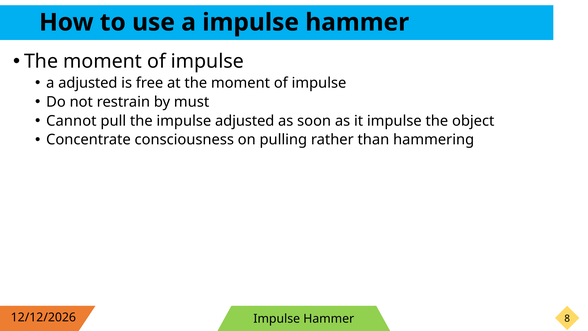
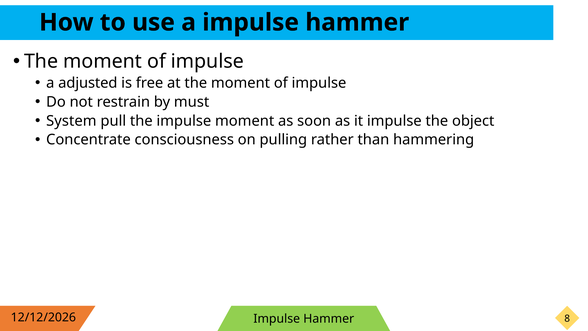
Cannot: Cannot -> System
impulse adjusted: adjusted -> moment
